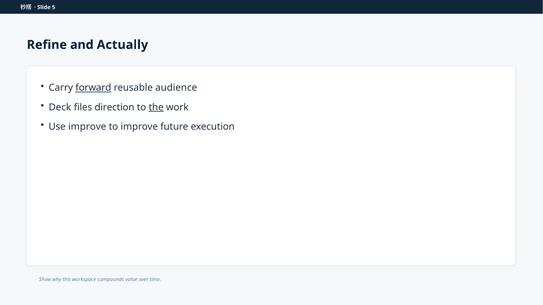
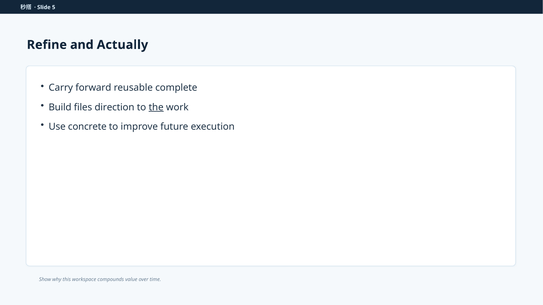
forward underline: present -> none
audience: audience -> complete
Deck: Deck -> Build
Use improve: improve -> concrete
